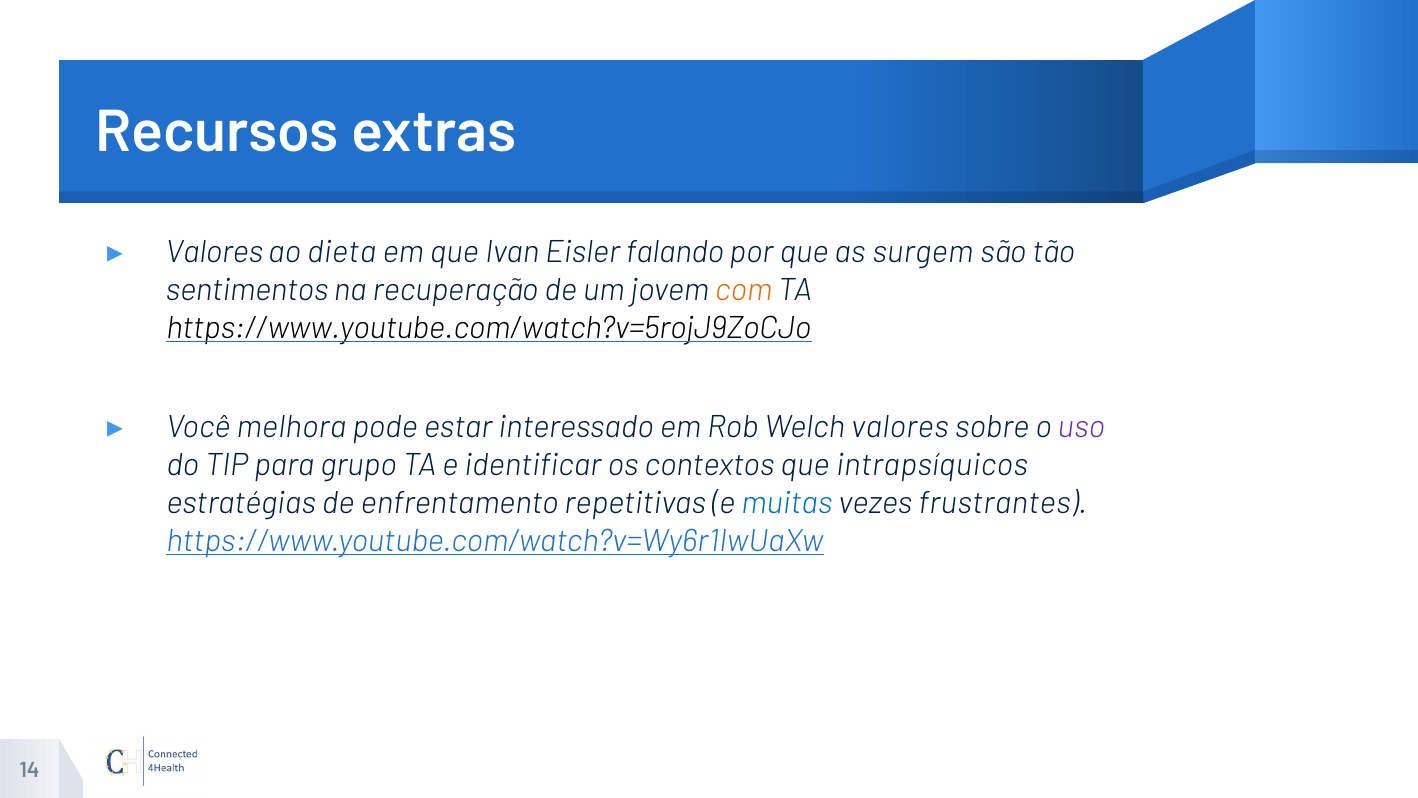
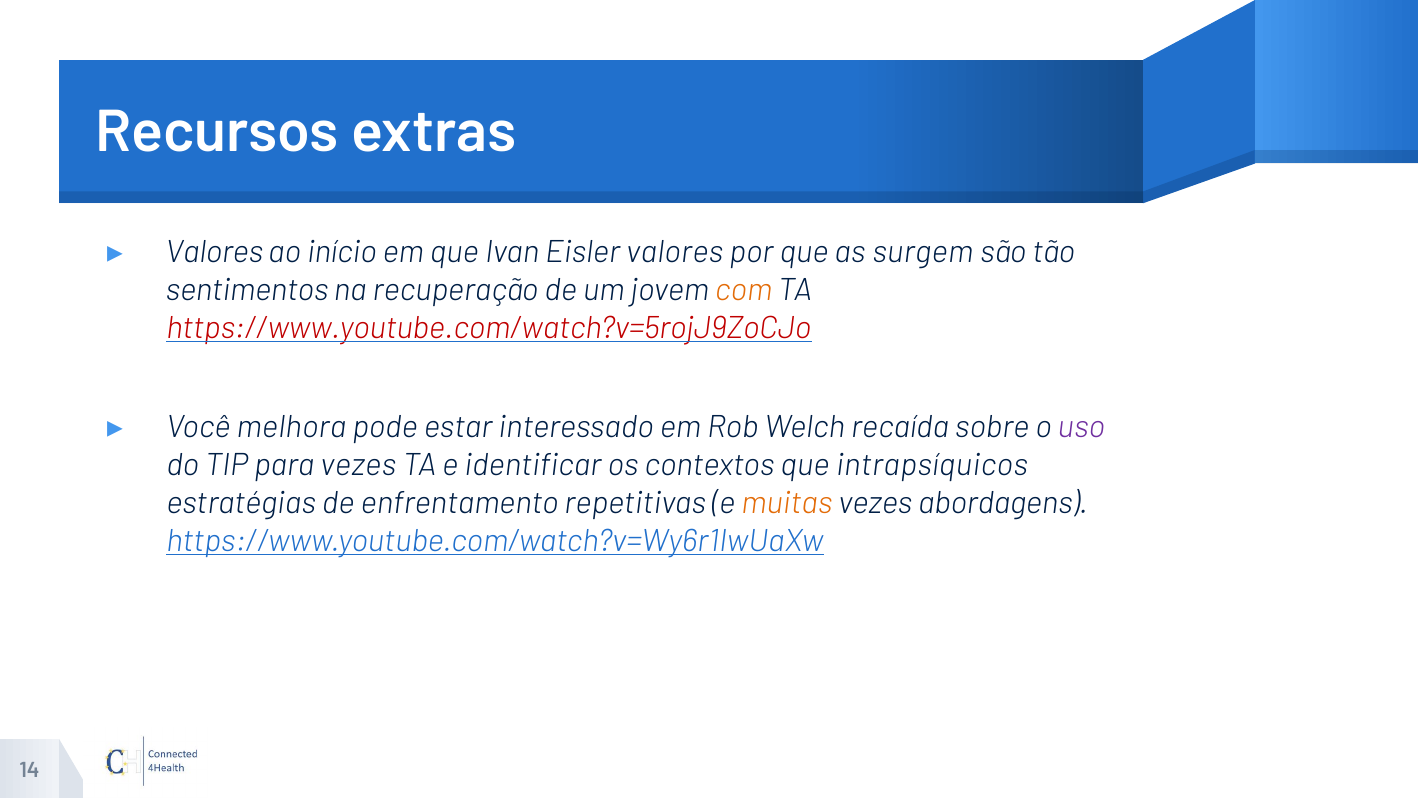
dieta: dieta -> início
Eisler falando: falando -> valores
https://www.youtube.com/watch?v=5rojJ9ZoCJo colour: black -> red
Welch valores: valores -> recaída
para grupo: grupo -> vezes
muitas colour: blue -> orange
frustrantes: frustrantes -> abordagens
